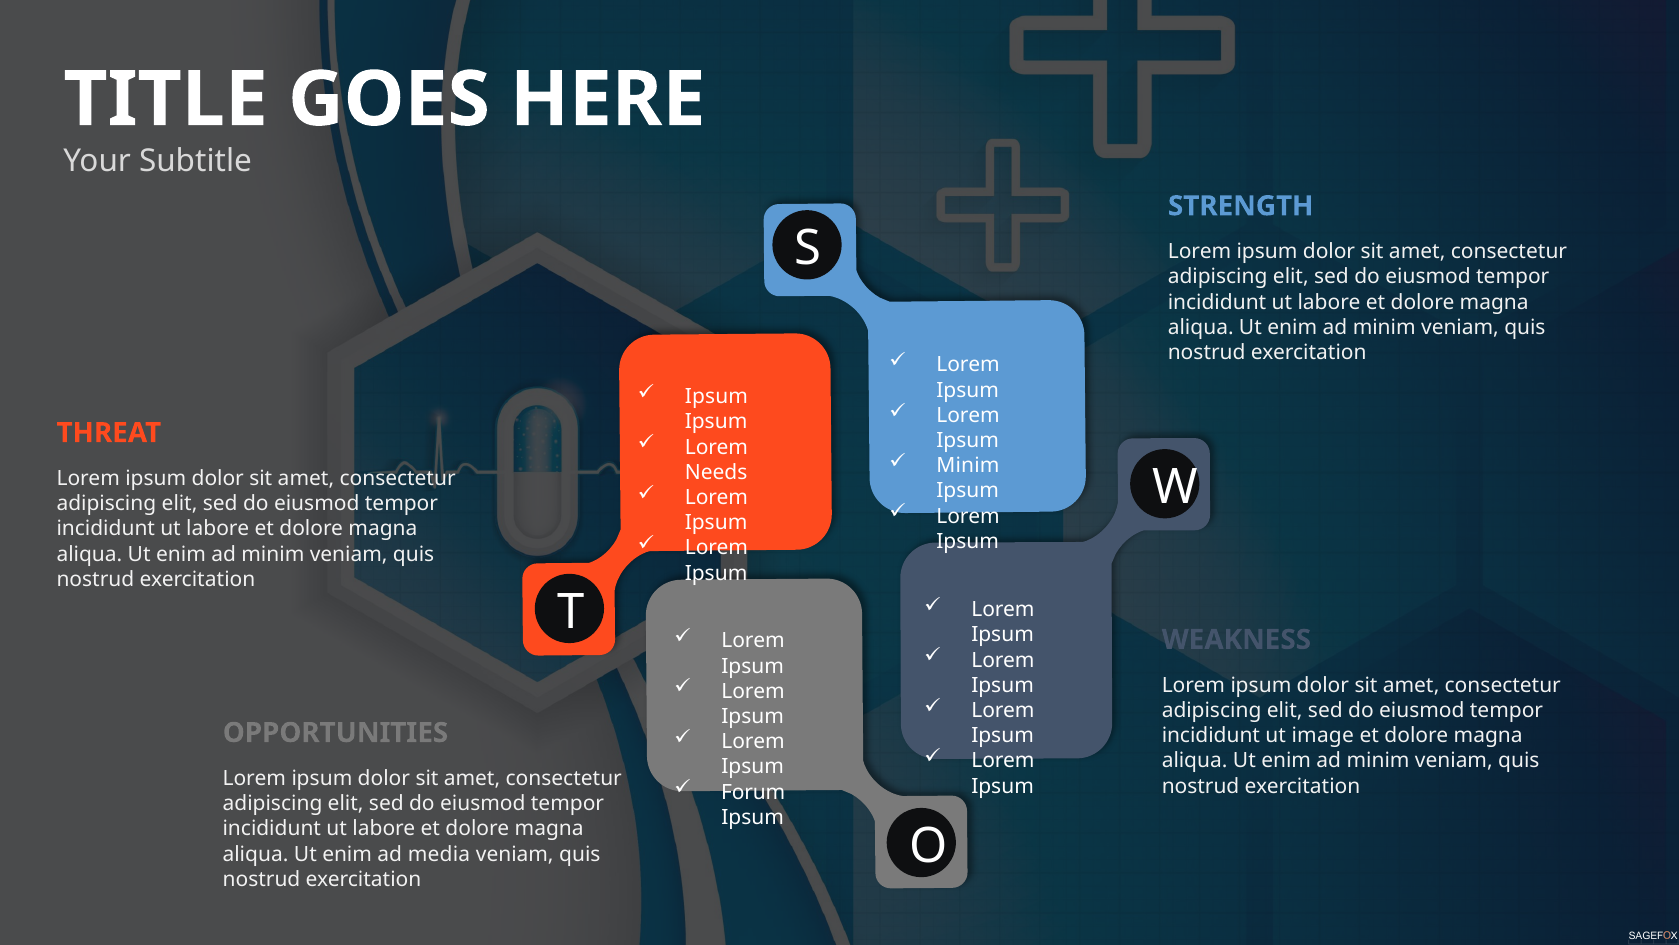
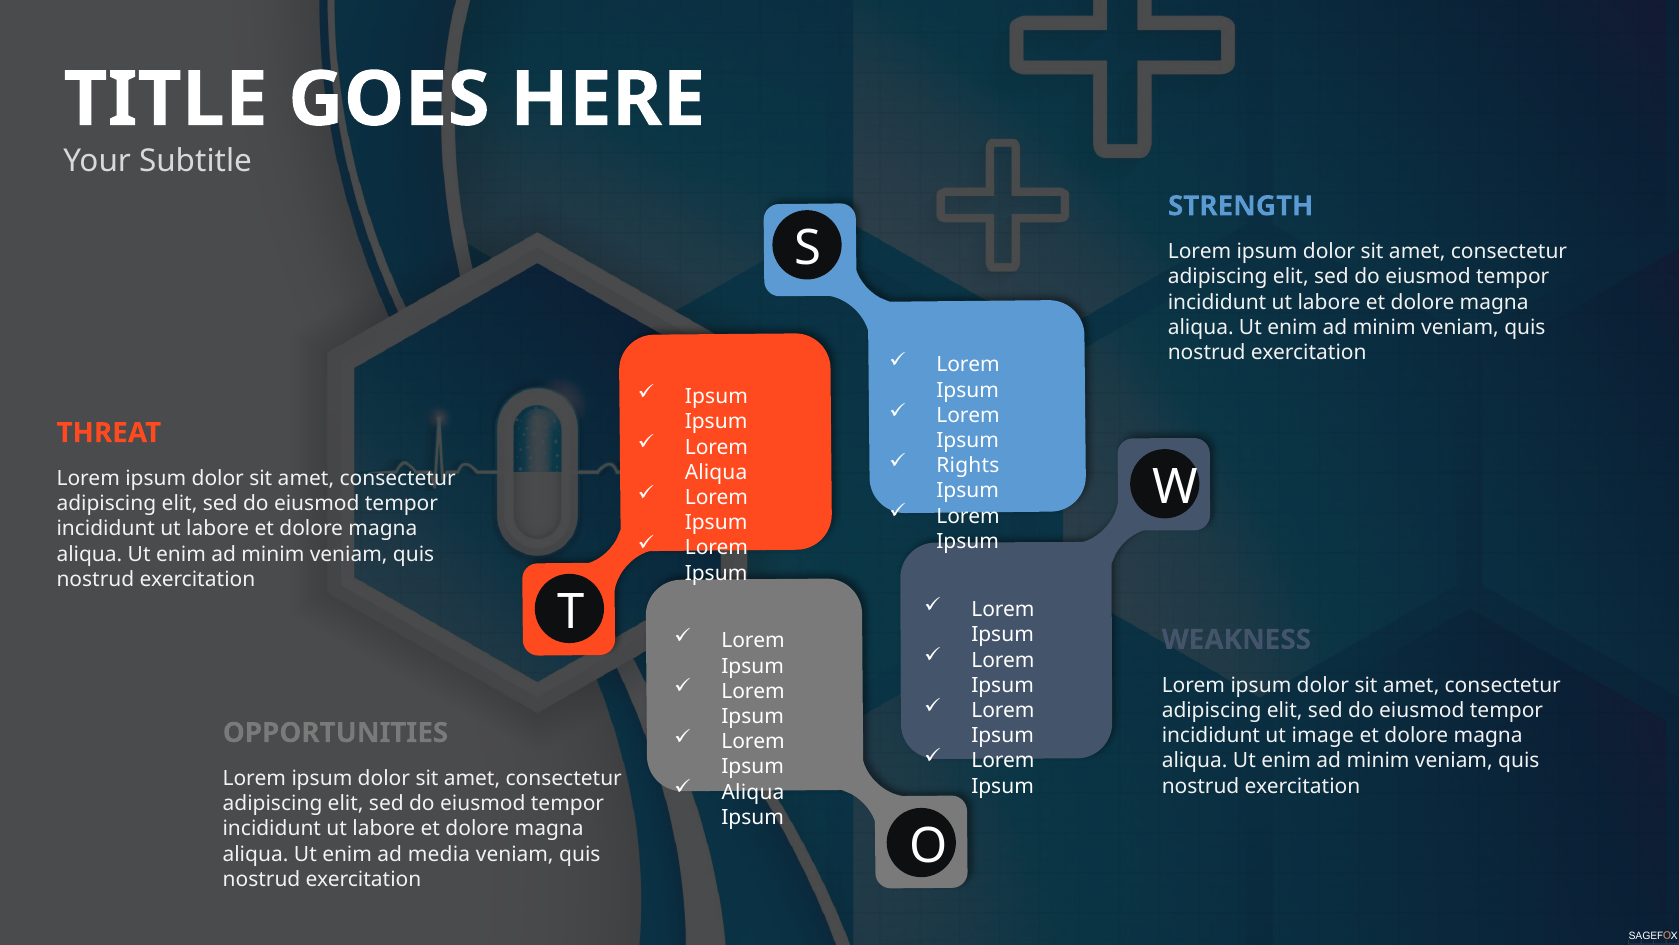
Minim at (968, 466): Minim -> Rights
Needs at (716, 472): Needs -> Aliqua
Forum at (753, 792): Forum -> Aliqua
